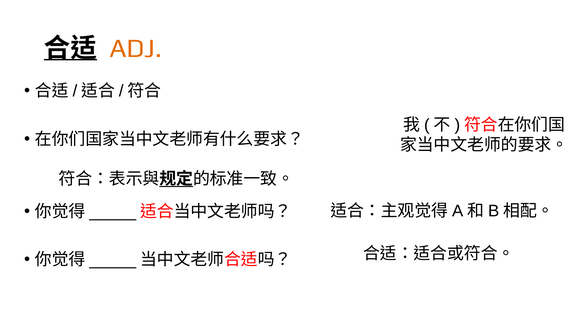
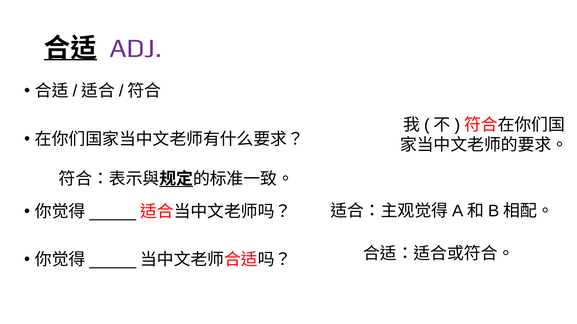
ADJ colour: orange -> purple
